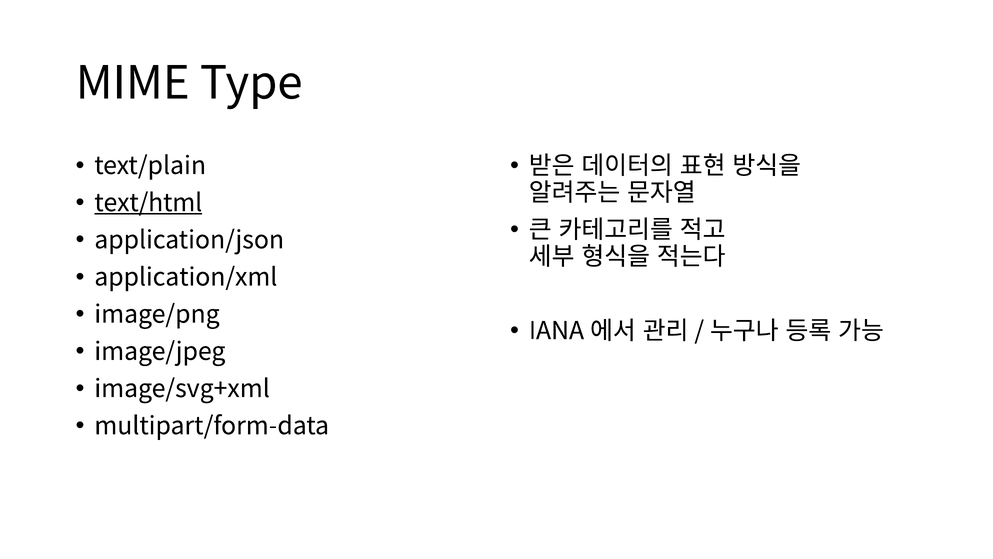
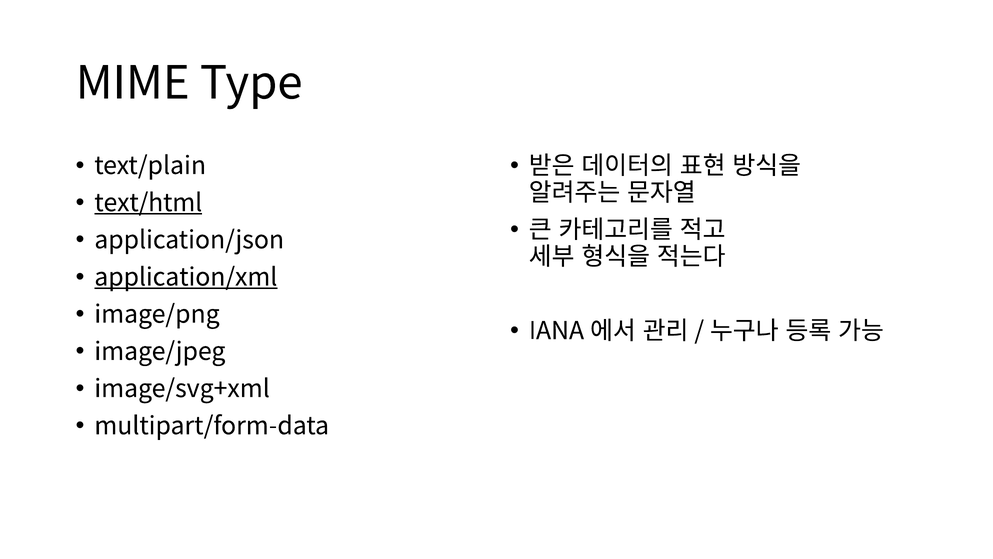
application/xml underline: none -> present
